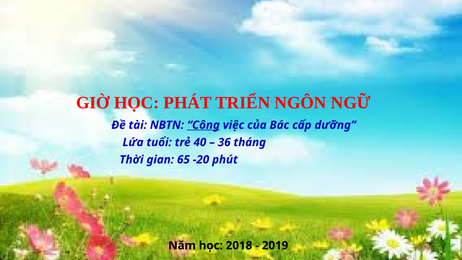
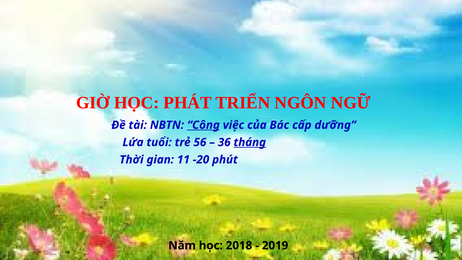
40: 40 -> 56
tháng underline: none -> present
65: 65 -> 11
